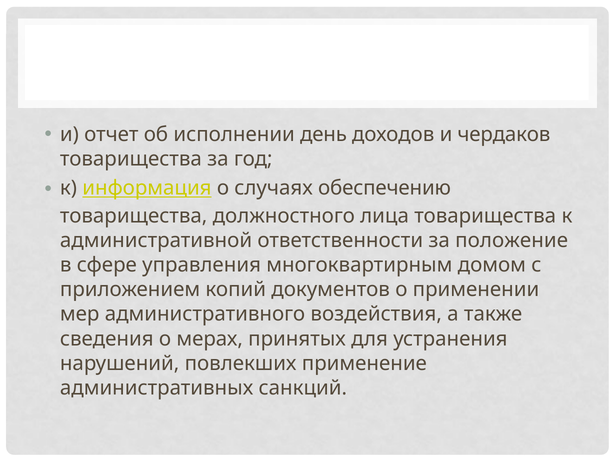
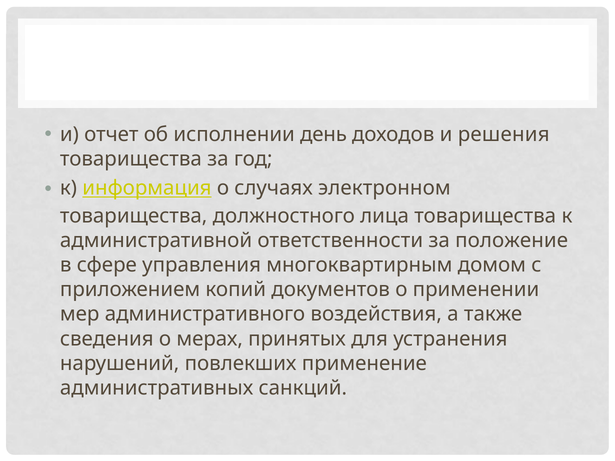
чердаков: чердаков -> решения
обеспечению: обеспечению -> электронном
